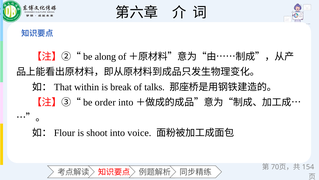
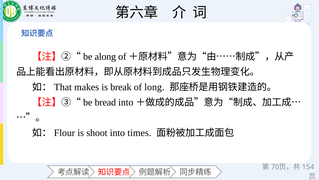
within: within -> makes
talks: talks -> long
order: order -> bread
voice: voice -> times
